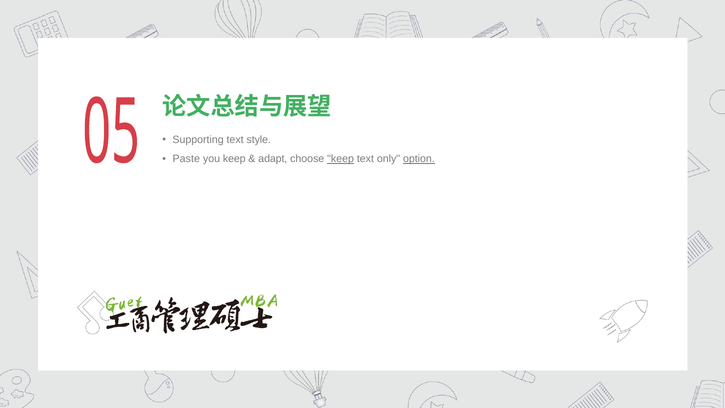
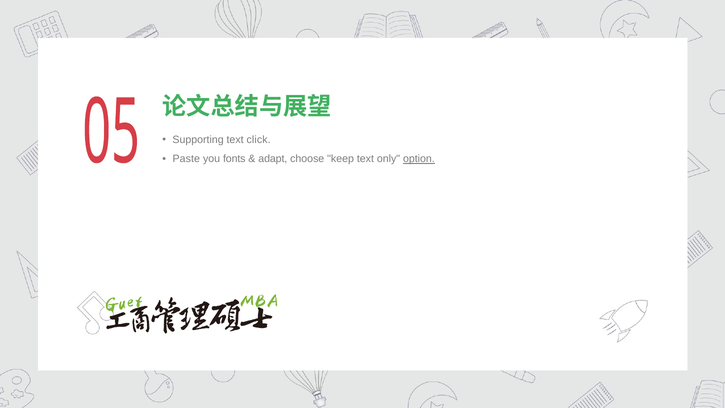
style: style -> click
you keep: keep -> fonts
keep at (341, 159) underline: present -> none
